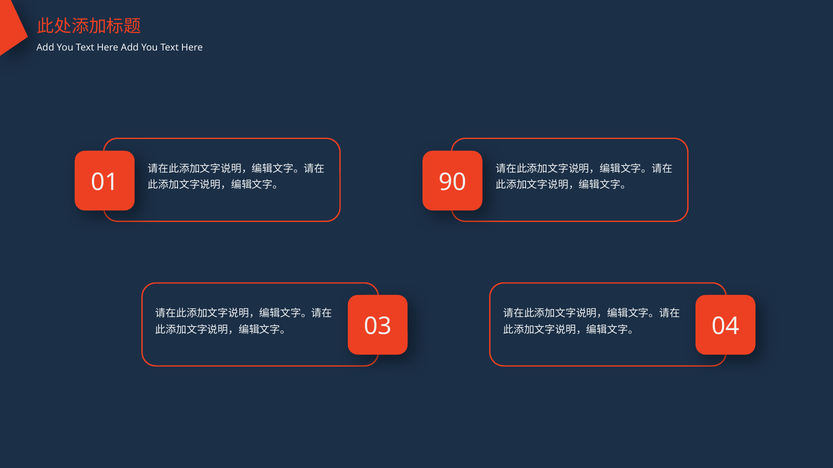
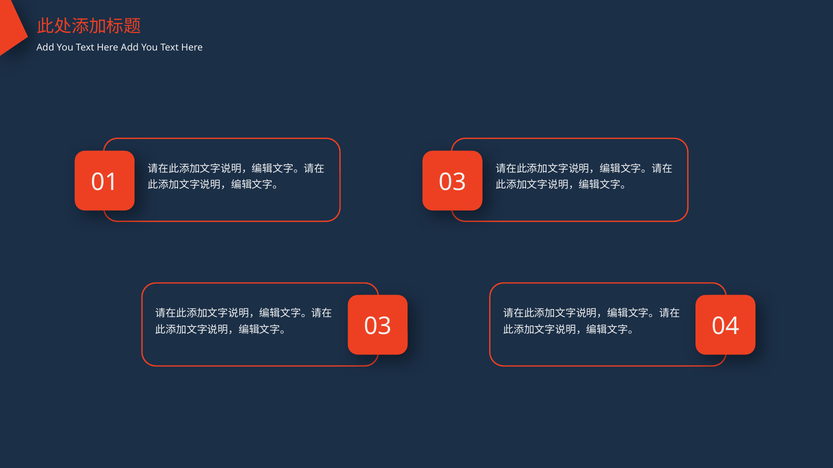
90 at (452, 183): 90 -> 03
